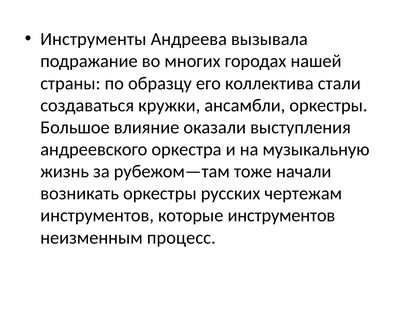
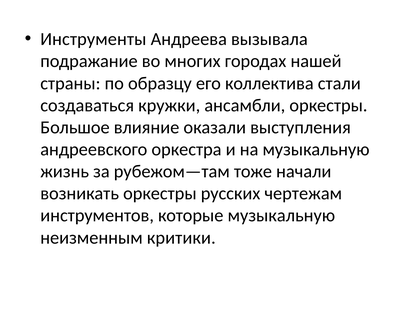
которые инструментов: инструментов -> музыкальную
процесс: процесс -> критики
